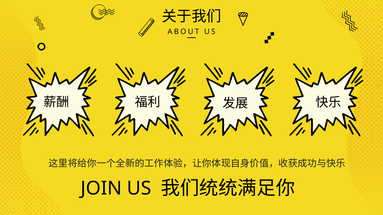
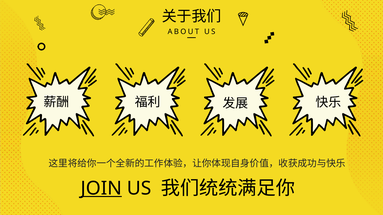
JOIN underline: none -> present
